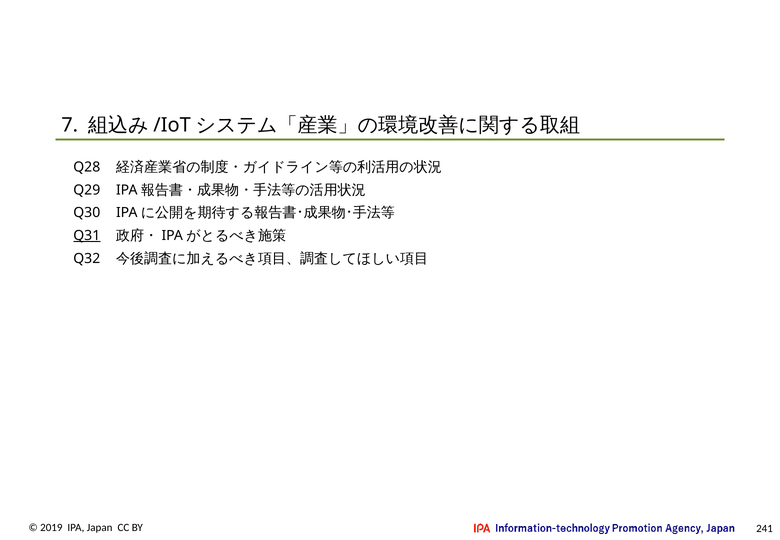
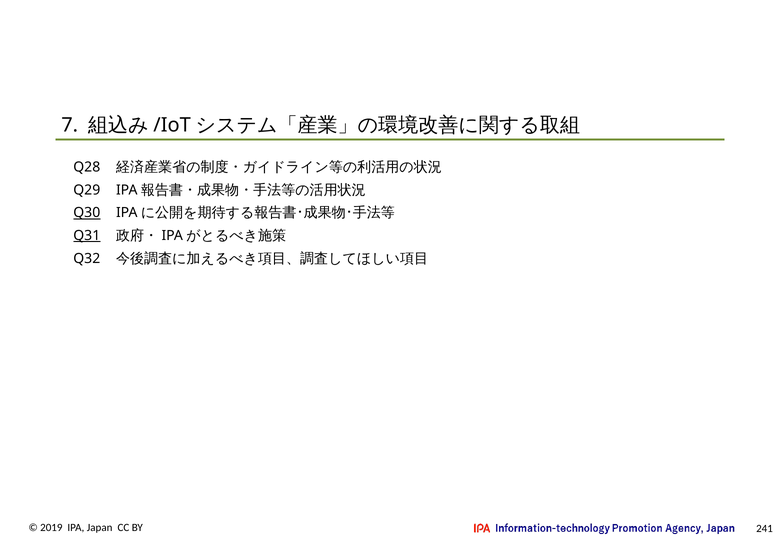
Q30 underline: none -> present
